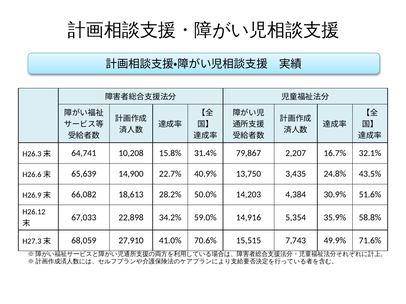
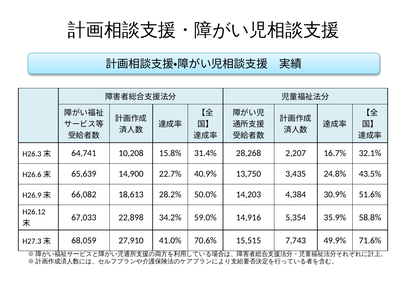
79,867: 79,867 -> 28,268
